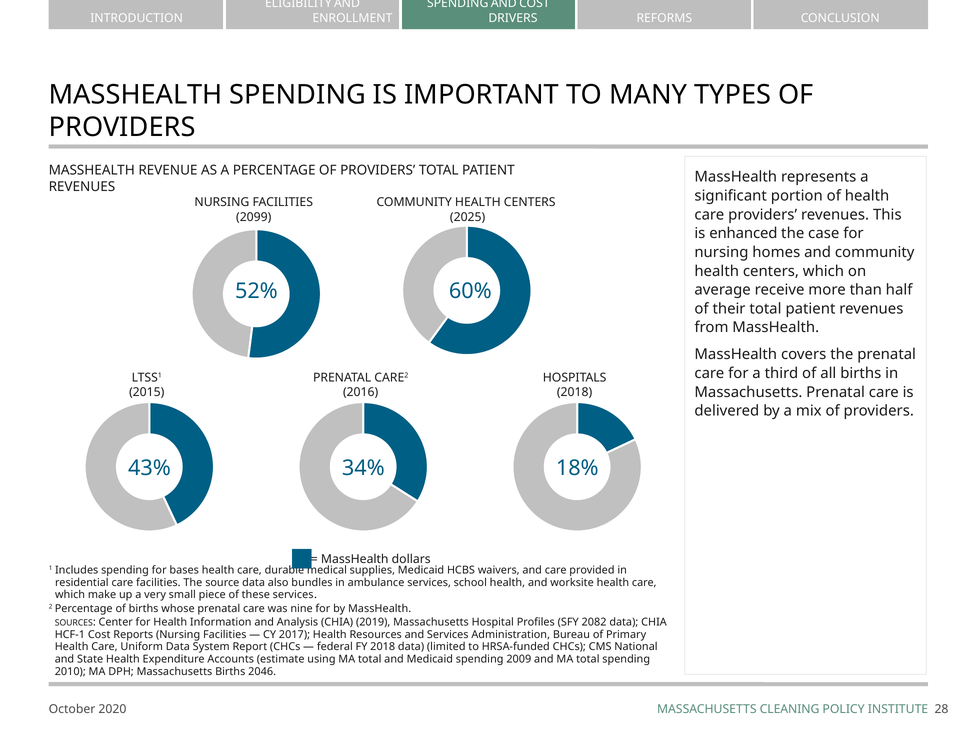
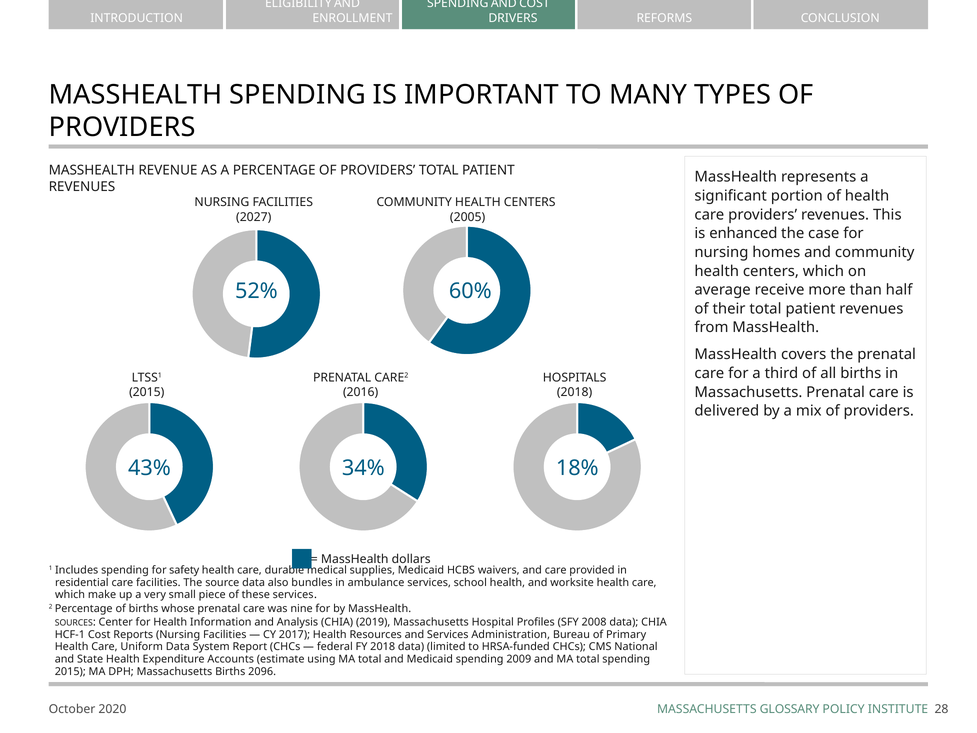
2099: 2099 -> 2027
2025: 2025 -> 2005
bases: bases -> safety
2082: 2082 -> 2008
2010 at (70, 671): 2010 -> 2015
2046: 2046 -> 2096
CLEANING: CLEANING -> GLOSSARY
